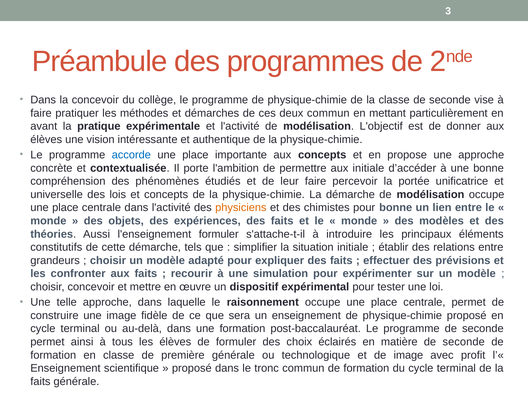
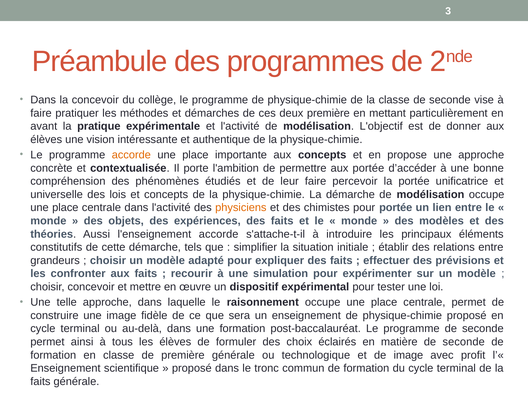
deux commun: commun -> première
accorde at (131, 155) colour: blue -> orange
aux initiale: initiale -> portée
pour bonne: bonne -> portée
l'enseignement formuler: formuler -> accorde
